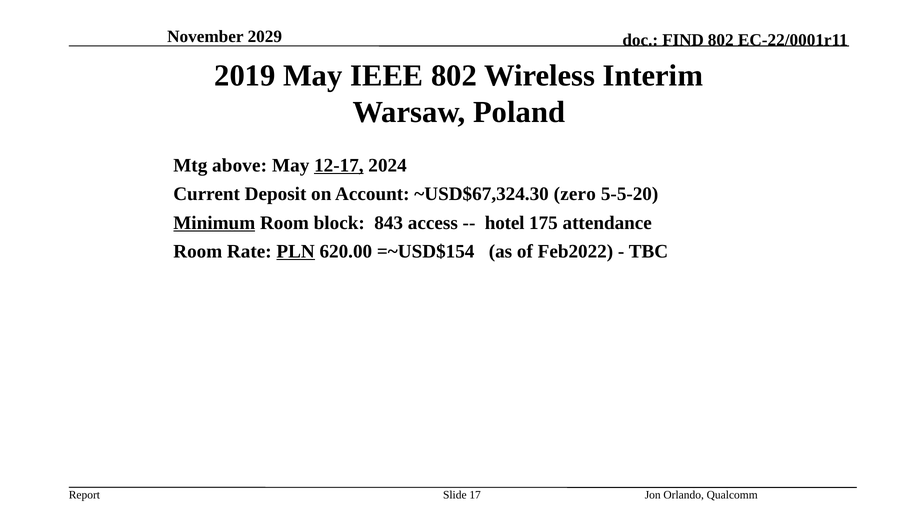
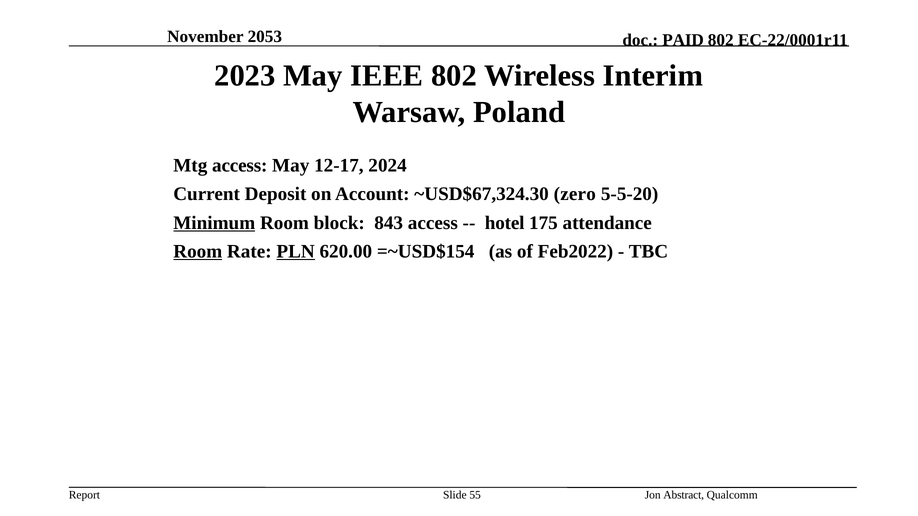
2029: 2029 -> 2053
FIND: FIND -> PAID
2019: 2019 -> 2023
Mtg above: above -> access
12-17 underline: present -> none
Room at (198, 252) underline: none -> present
17: 17 -> 55
Orlando: Orlando -> Abstract
